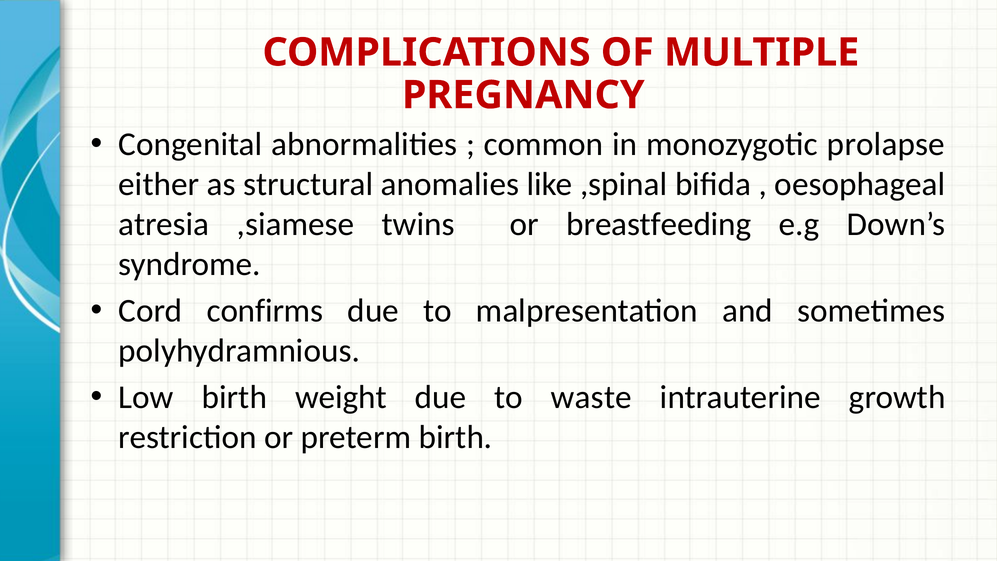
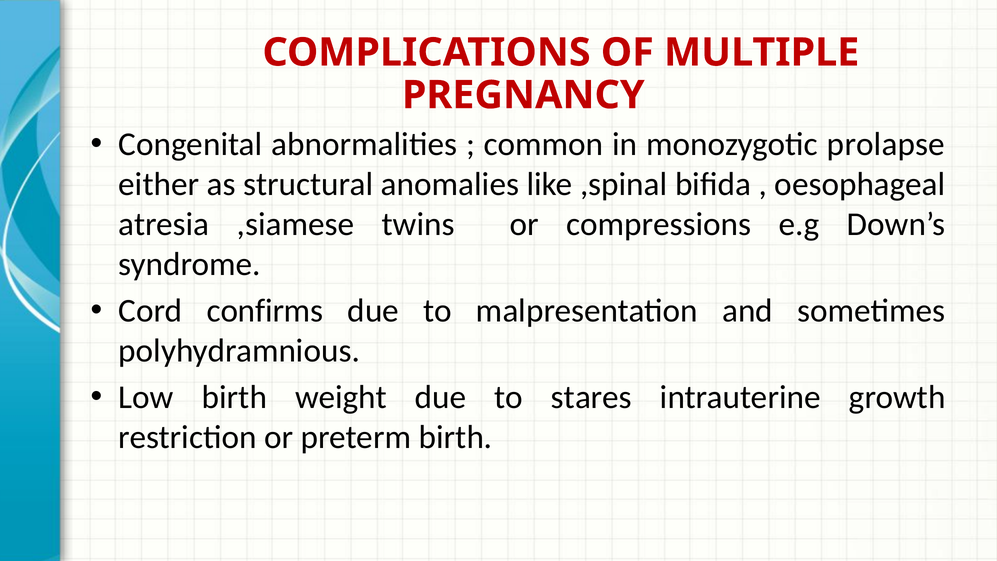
breastfeeding: breastfeeding -> compressions
waste: waste -> stares
